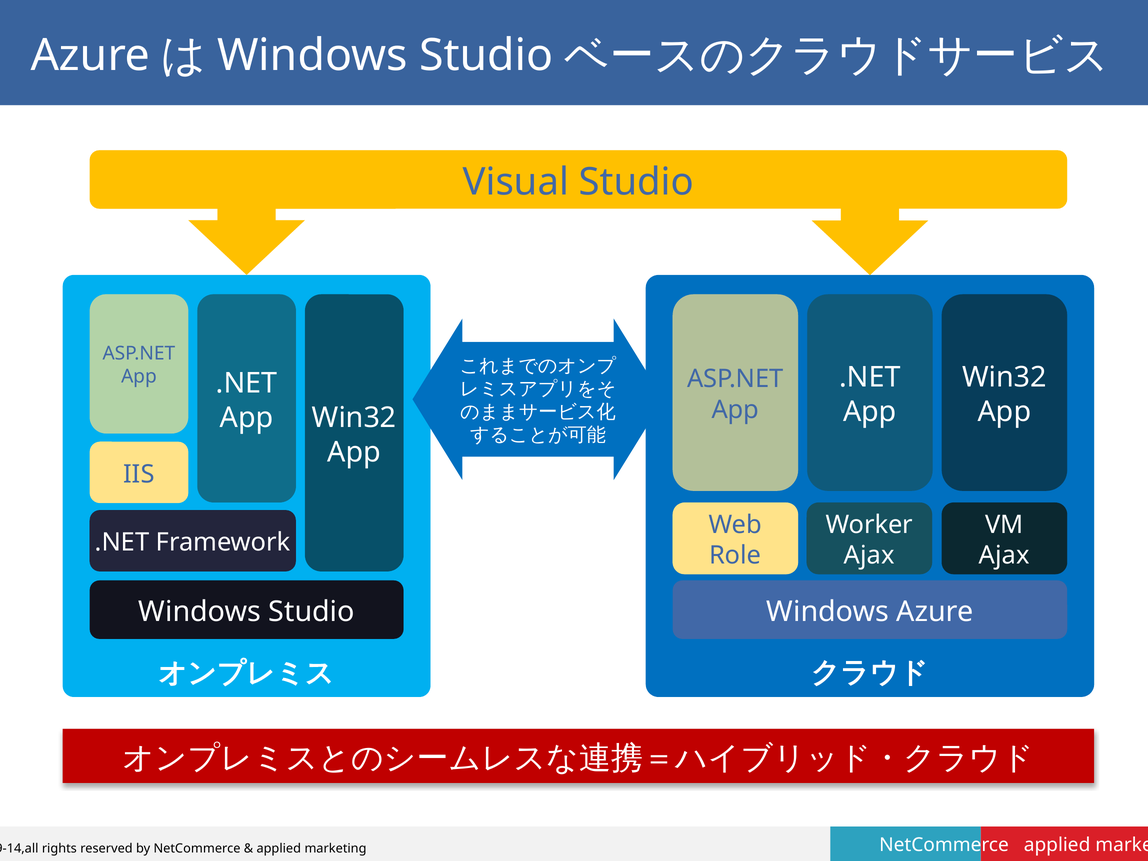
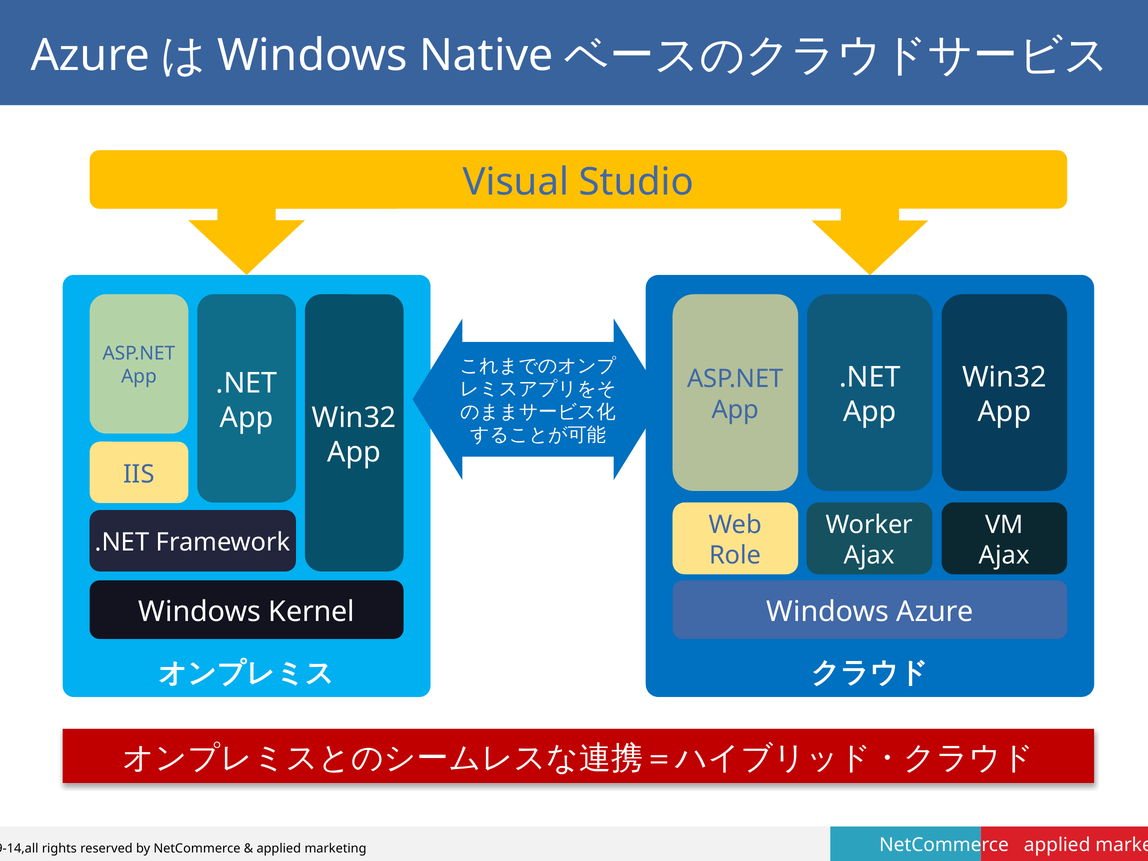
Studio at (486, 56): Studio -> Native
Studio at (312, 612): Studio -> Kernel
